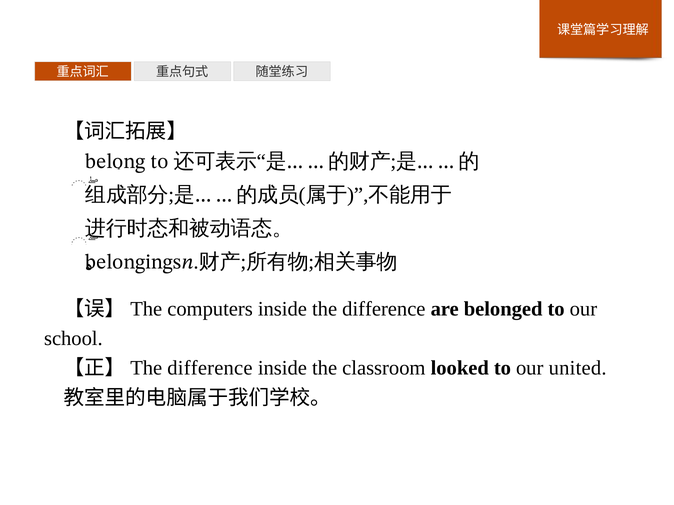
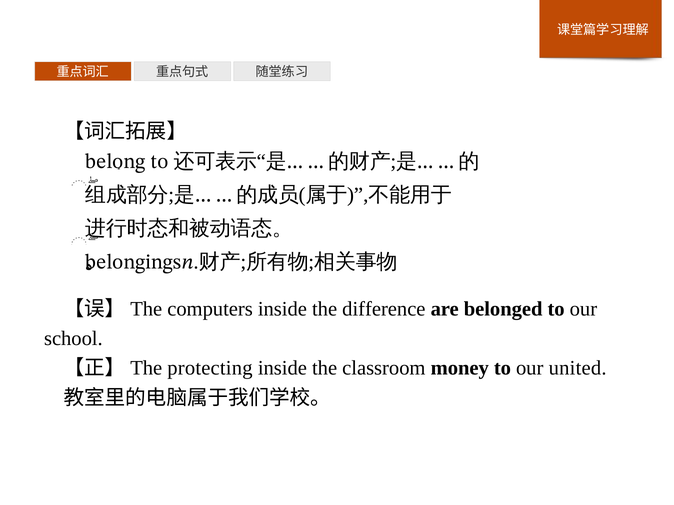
difference at (210, 369): difference -> protecting
looked: looked -> money
